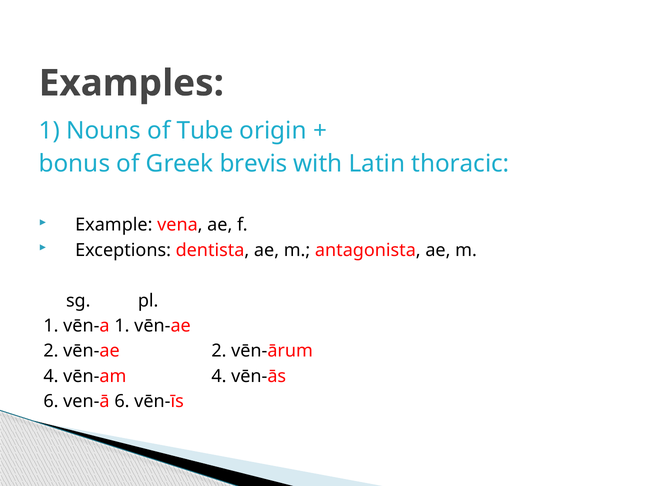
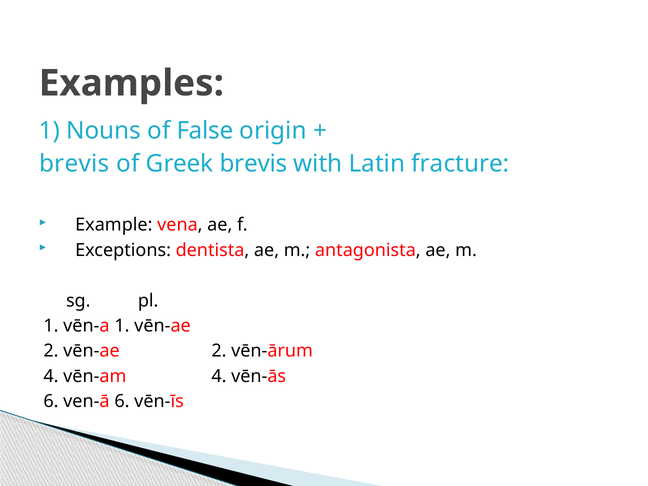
Tube: Tube -> False
bonus at (74, 164): bonus -> brevis
thoracic: thoracic -> fracture
